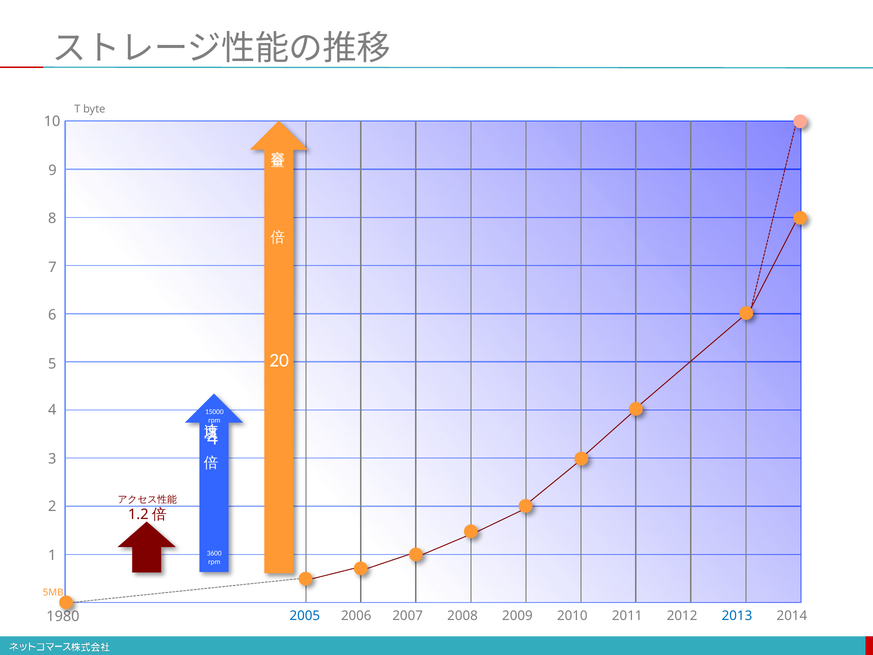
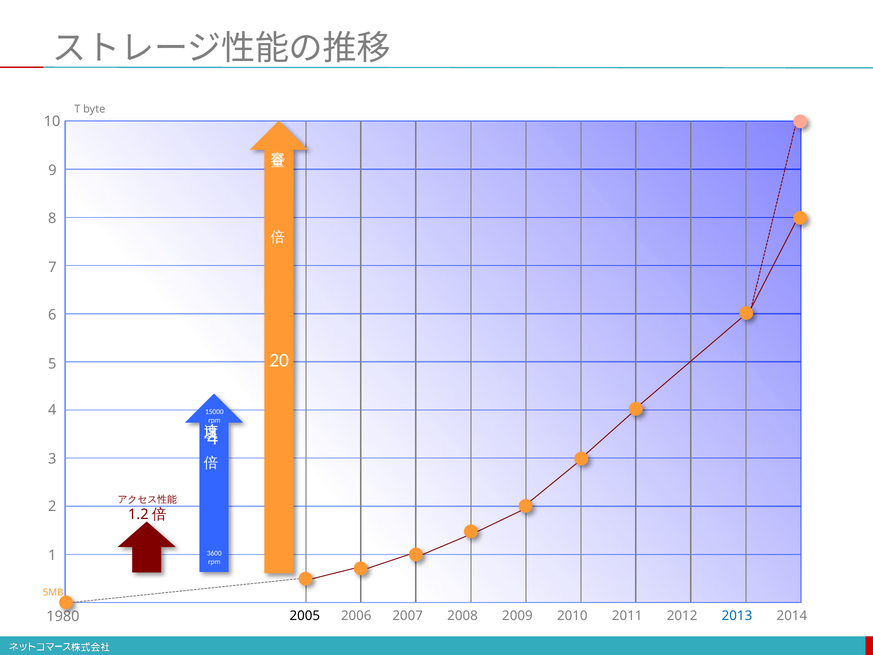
2005 colour: blue -> black
